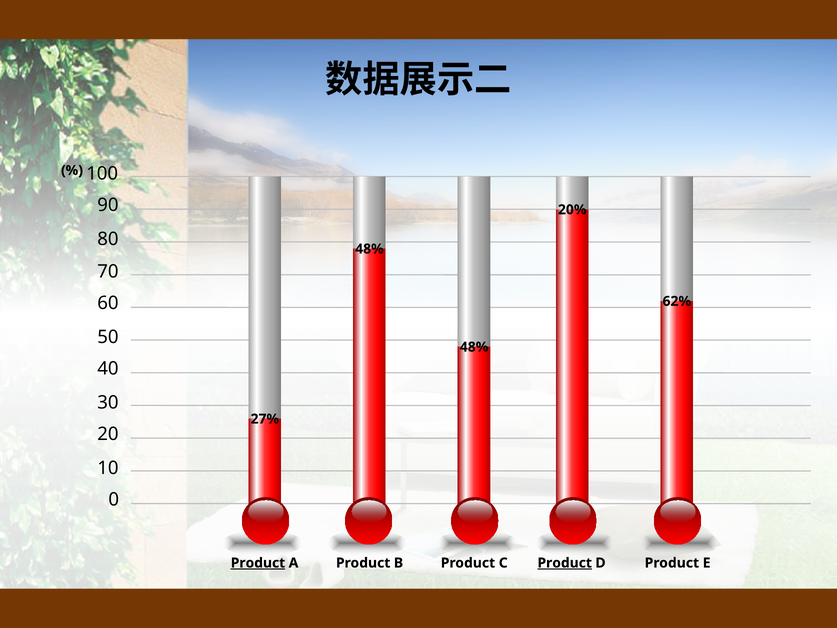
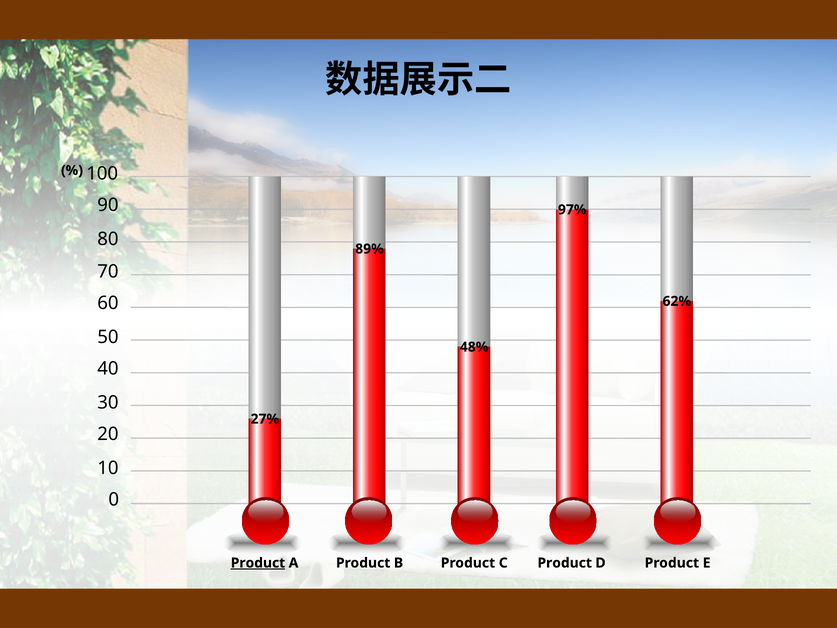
20%: 20% -> 97%
48% at (369, 249): 48% -> 89%
Product at (565, 563) underline: present -> none
